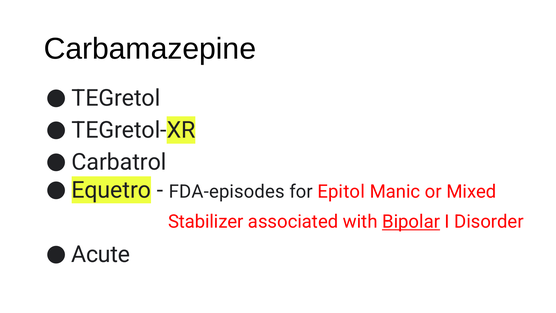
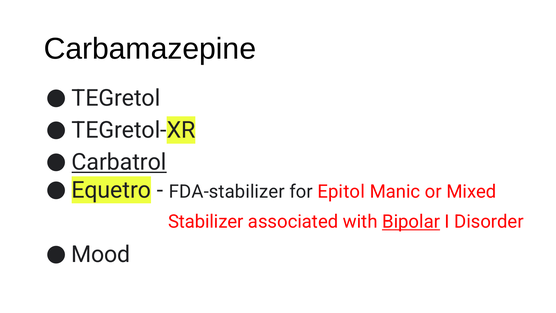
Carbatrol underline: none -> present
FDA-episodes: FDA-episodes -> FDA-stabilizer
Acute: Acute -> Mood
